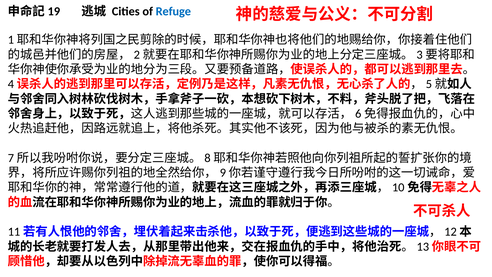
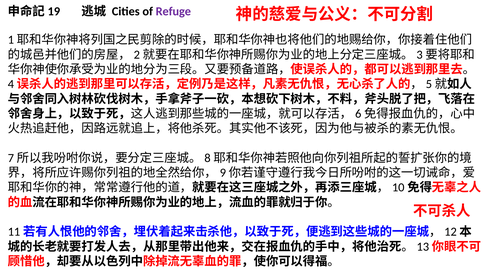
Refuge colour: blue -> purple
